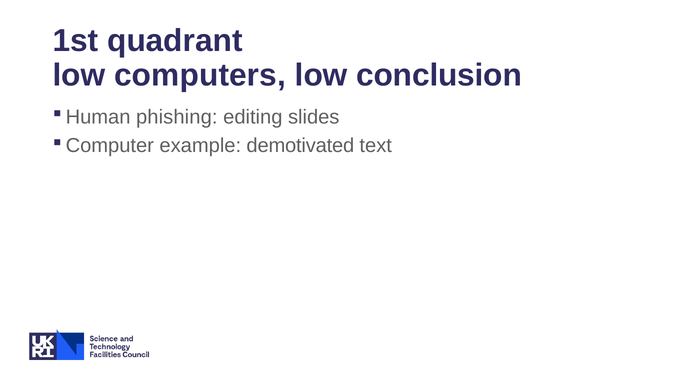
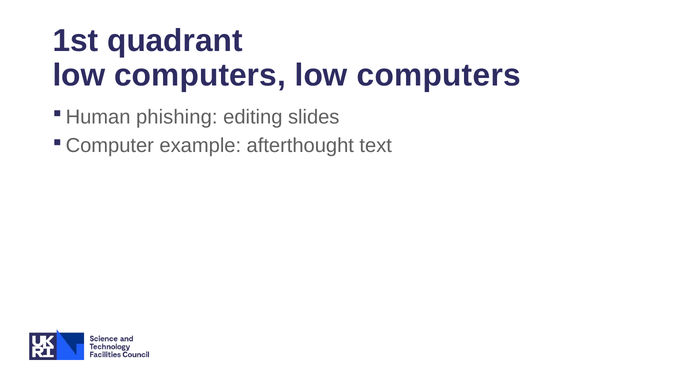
conclusion at (439, 75): conclusion -> computers
demotivated: demotivated -> afterthought
